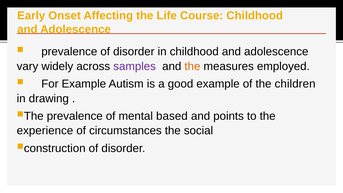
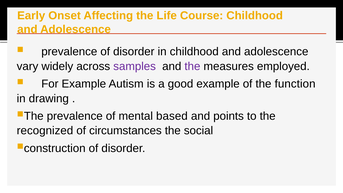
the at (192, 66) colour: orange -> purple
children: children -> function
experience: experience -> recognized
